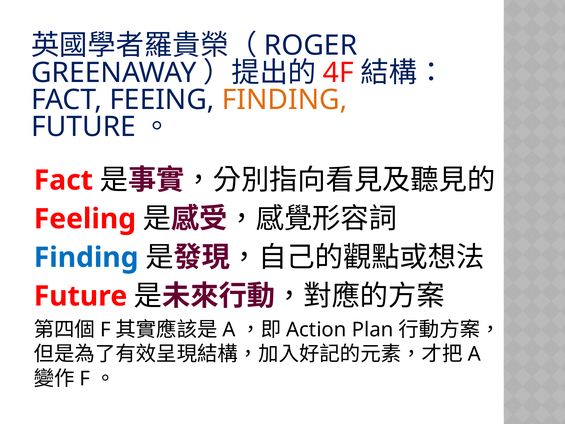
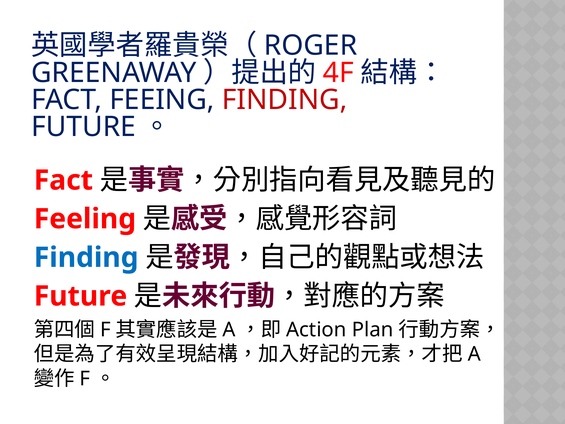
FINDING at (285, 100) colour: orange -> red
